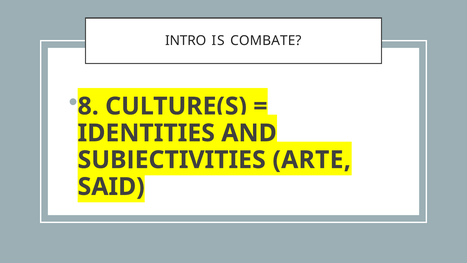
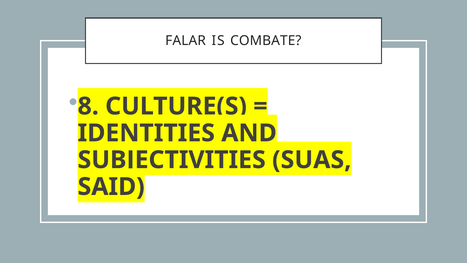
INTRO: INTRO -> FALAR
ARTE: ARTE -> SUAS
